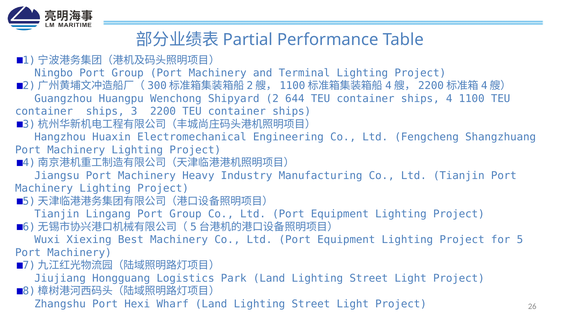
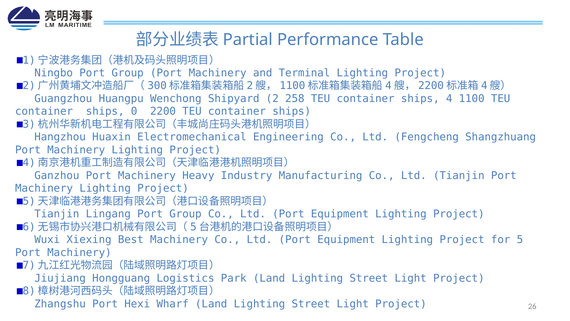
644: 644 -> 258
3: 3 -> 0
Jiangsu: Jiangsu -> Ganzhou
